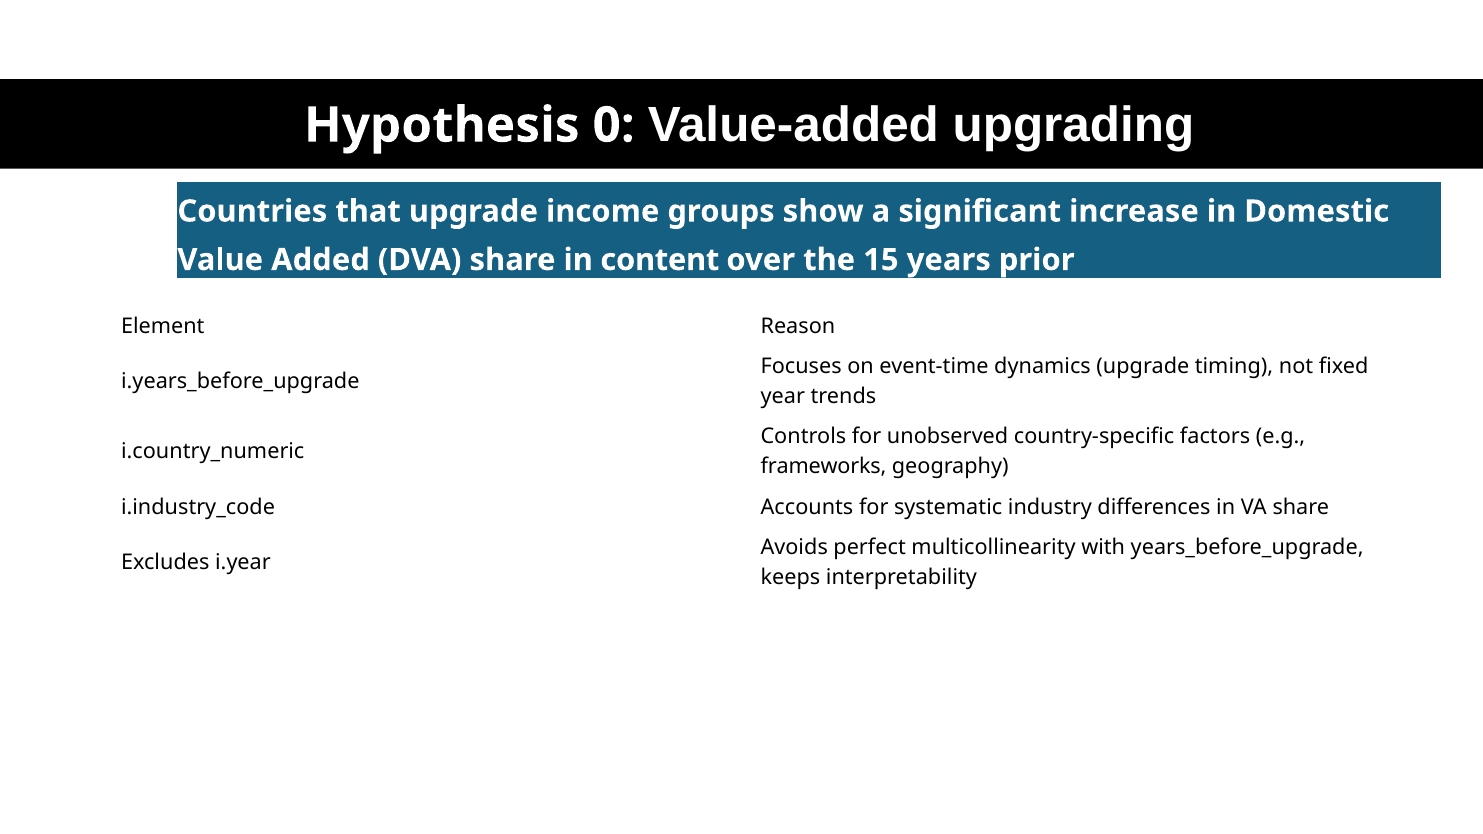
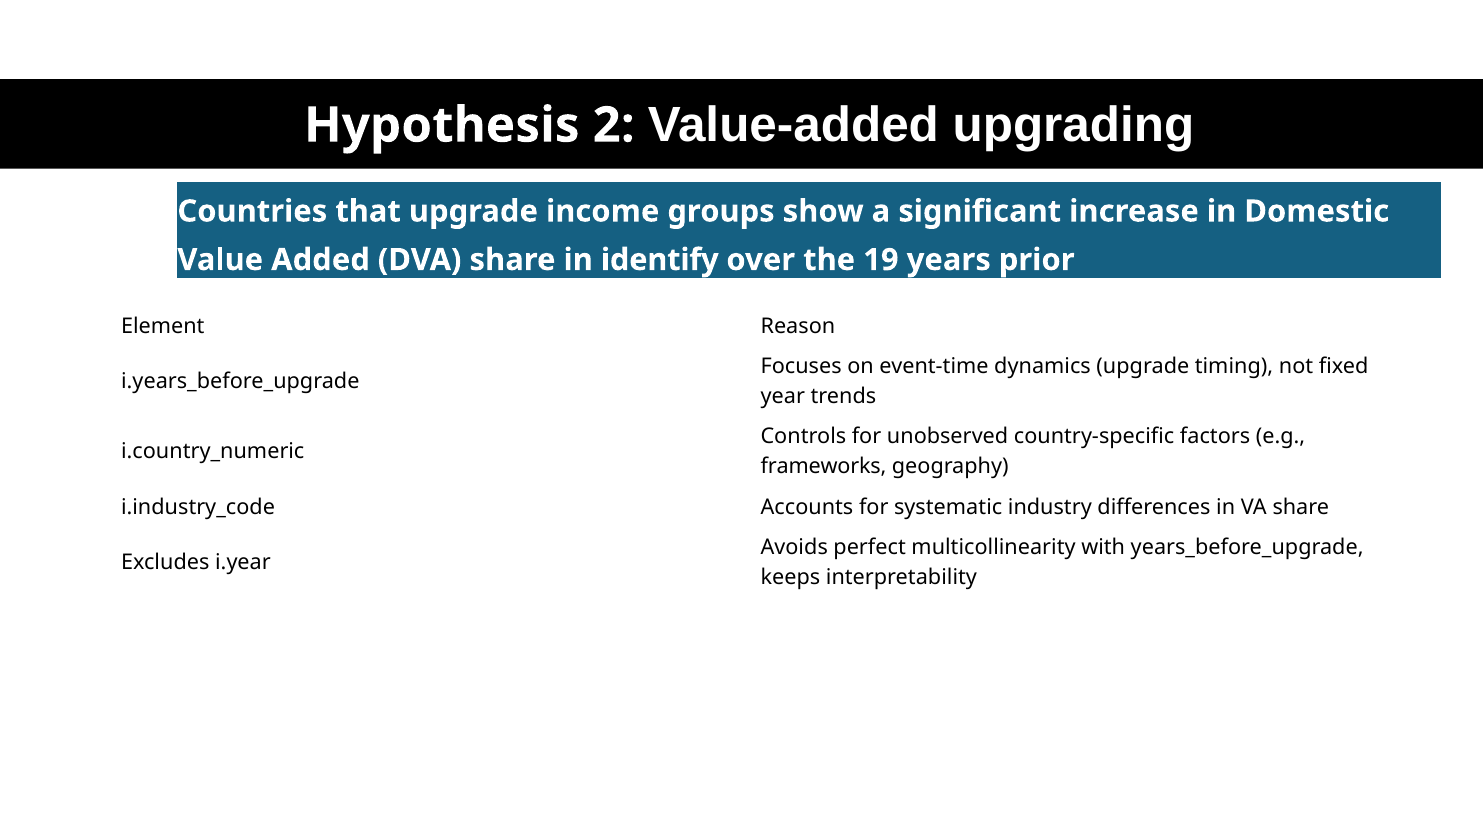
0: 0 -> 2
content: content -> identify
15: 15 -> 19
